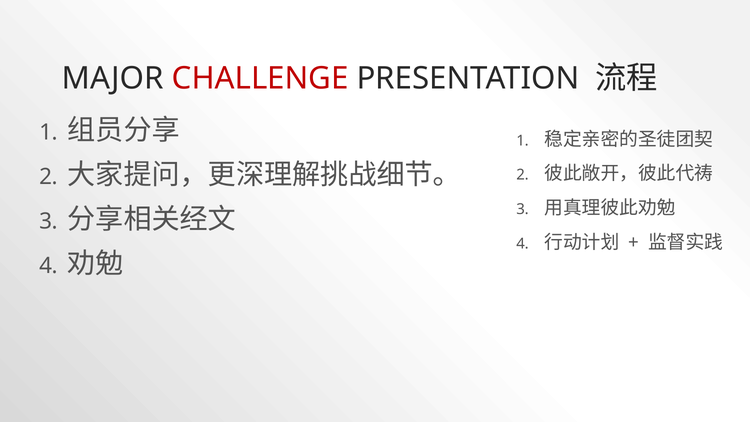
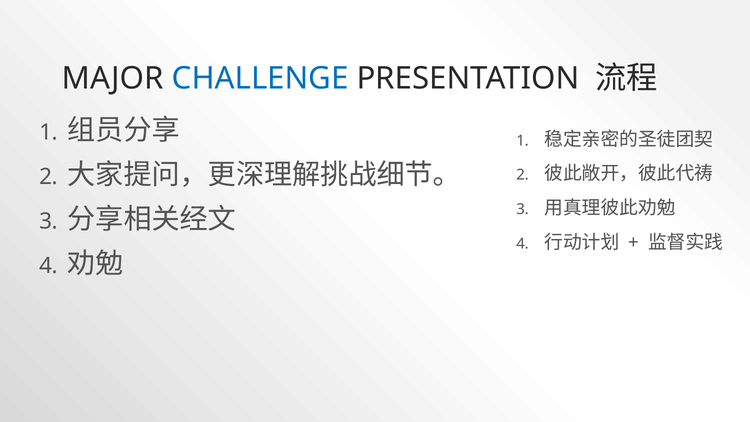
CHALLENGE colour: red -> blue
